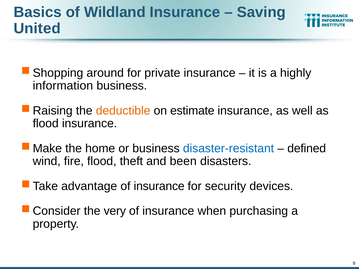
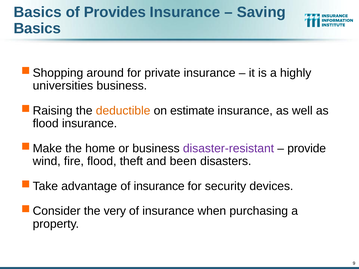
Wildland: Wildland -> Provides
United at (37, 28): United -> Basics
information: information -> universities
disaster-resistant colour: blue -> purple
defined: defined -> provide
